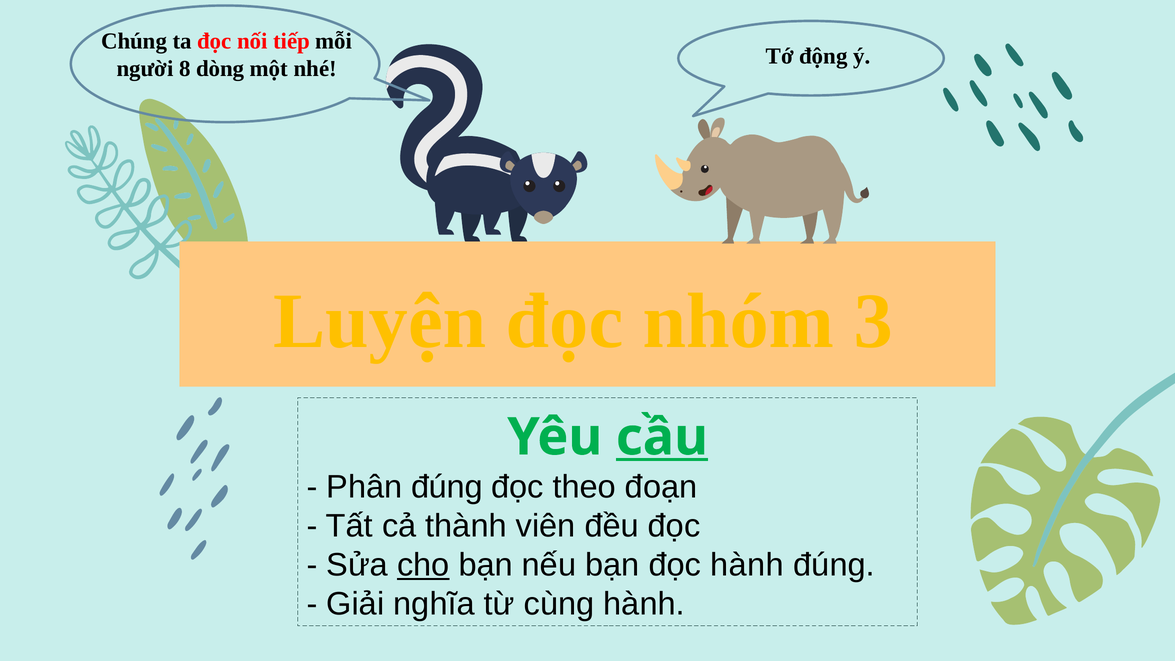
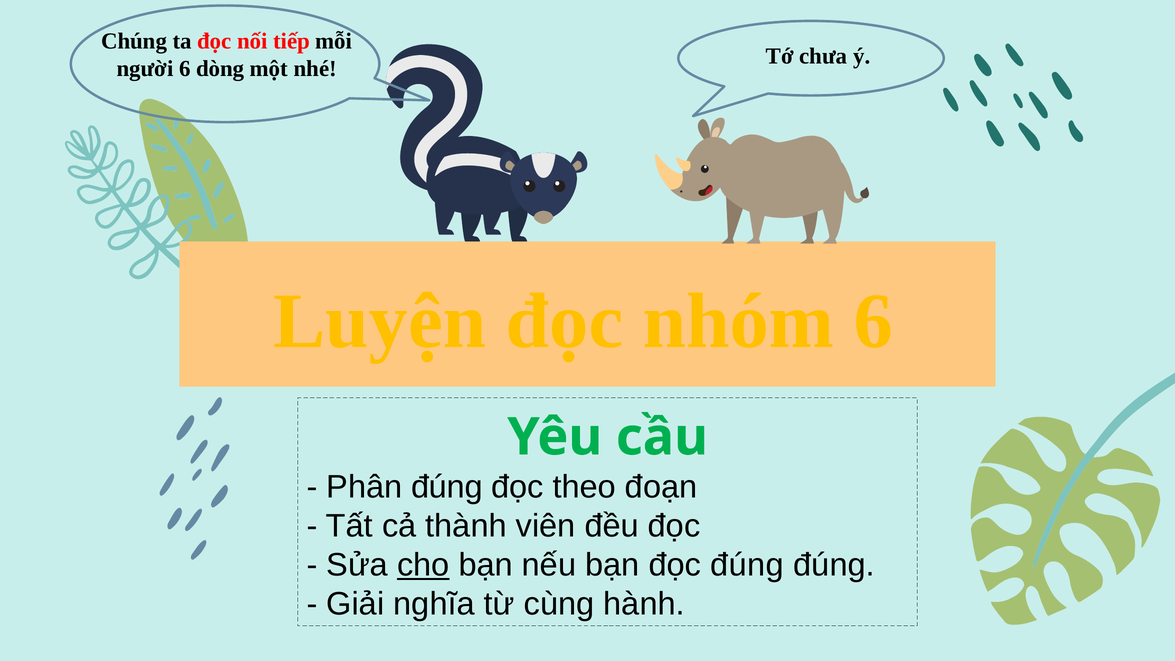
động: động -> chưa
người 8: 8 -> 6
nhóm 3: 3 -> 6
cầu underline: present -> none
đọc hành: hành -> đúng
